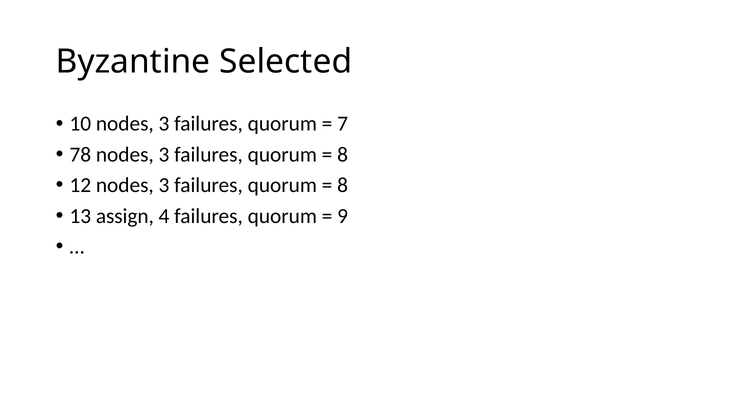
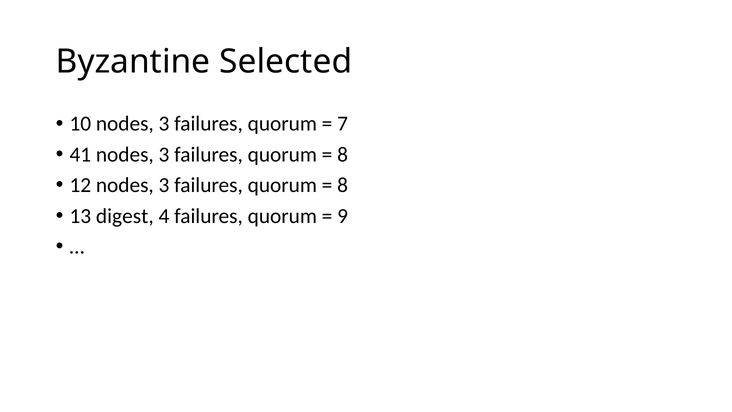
78: 78 -> 41
assign: assign -> digest
